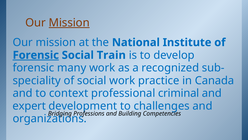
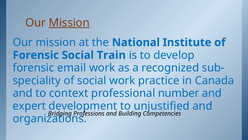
Forensic at (36, 55) underline: present -> none
many: many -> email
criminal: criminal -> number
challenges: challenges -> unjustified
